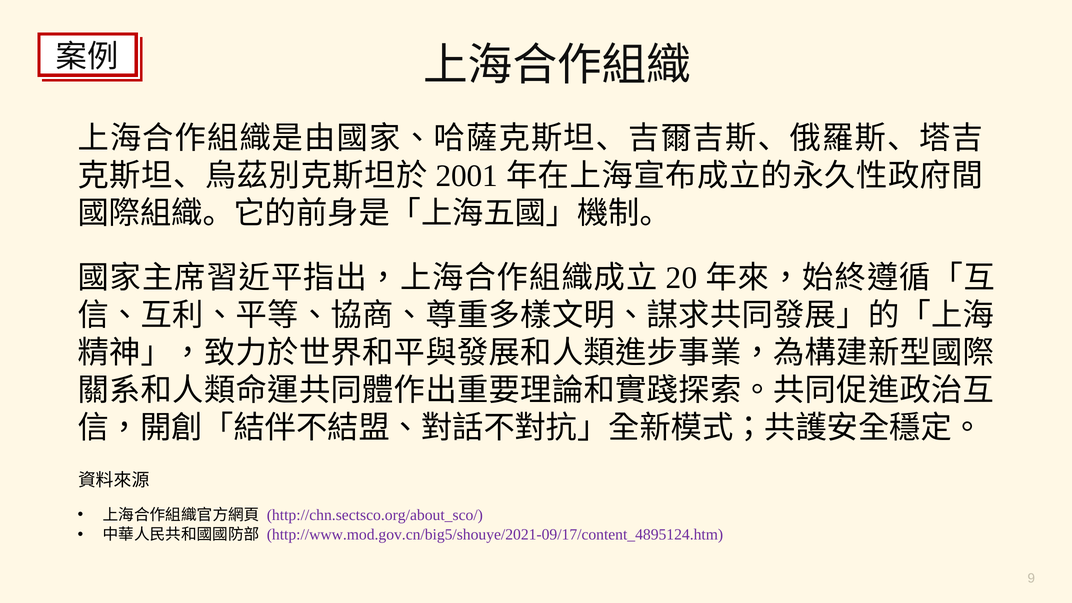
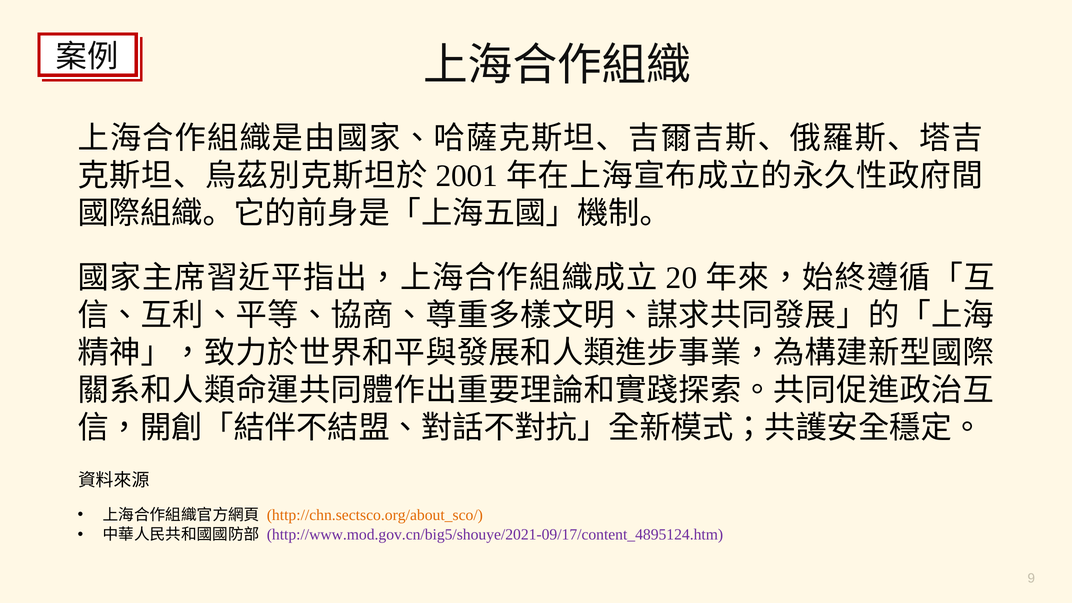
http://chn.sectsco.org/about_sco/ colour: purple -> orange
